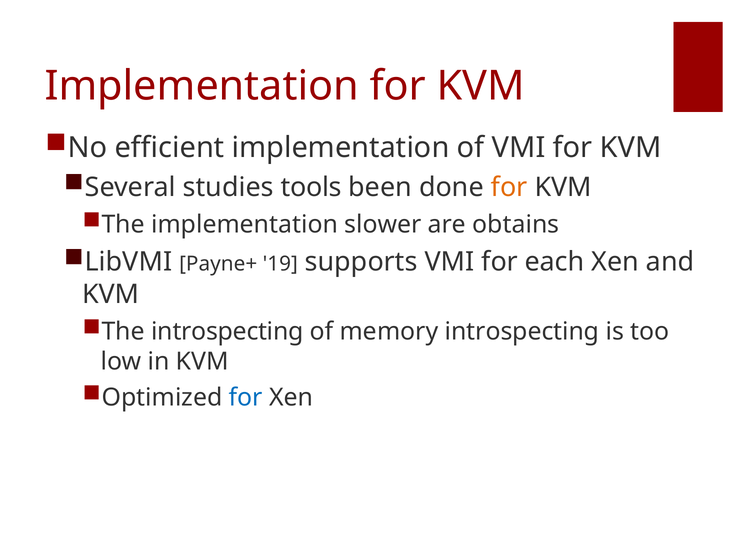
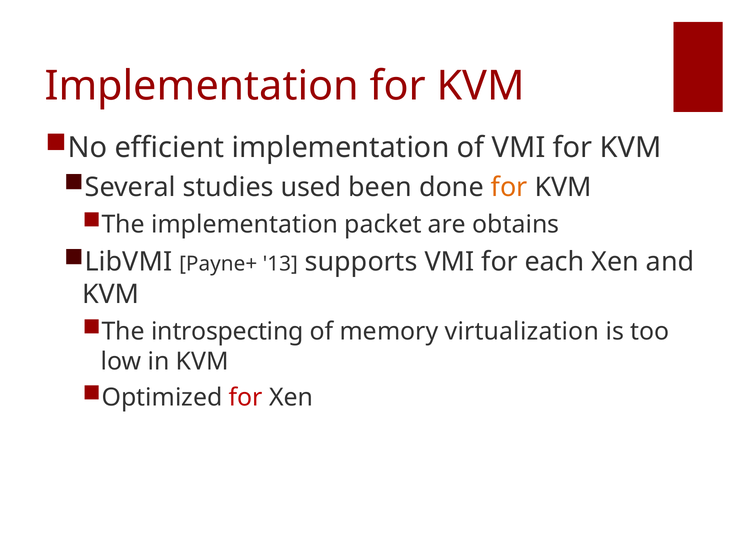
tools: tools -> used
slower: slower -> packet
19: 19 -> 13
memory introspecting: introspecting -> virtualization
for at (246, 397) colour: blue -> red
